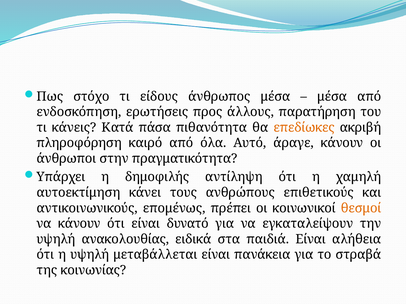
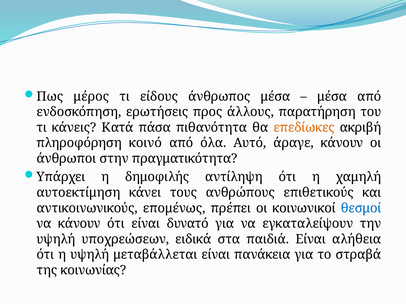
στόχο: στόχο -> μέρος
καιρό: καιρό -> κοινό
θεσμοί colour: orange -> blue
ανακολουθίας: ανακολουθίας -> υποχρεώσεων
